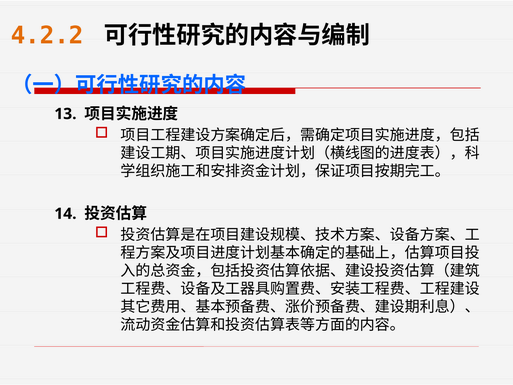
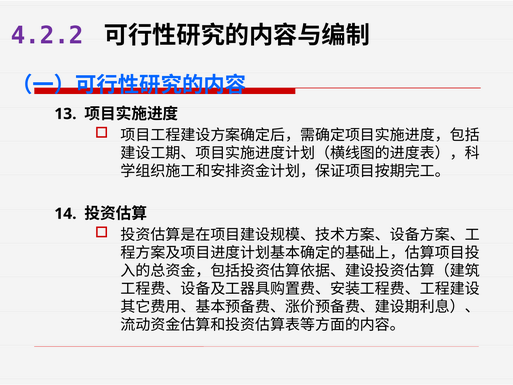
4.2.2 colour: orange -> purple
